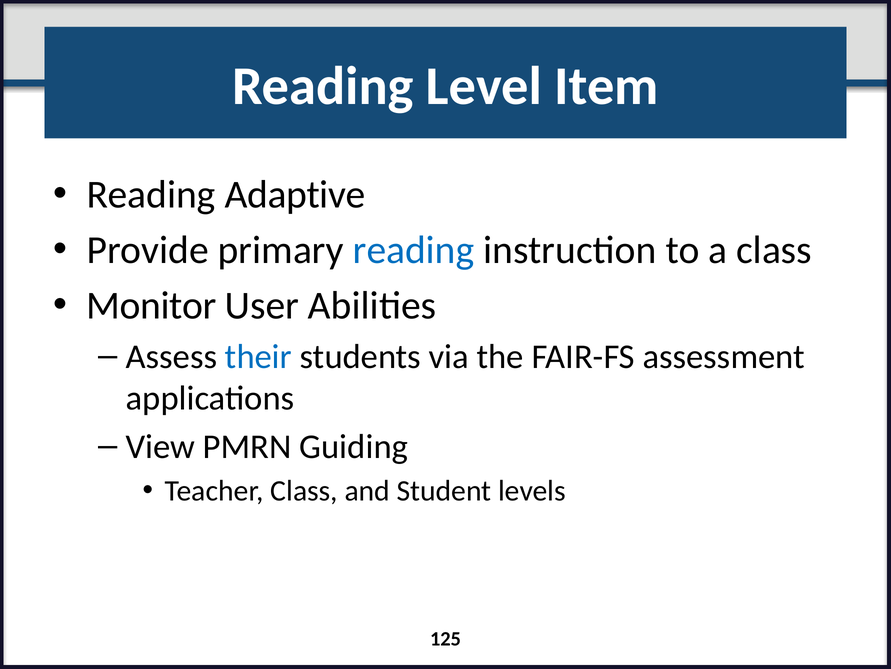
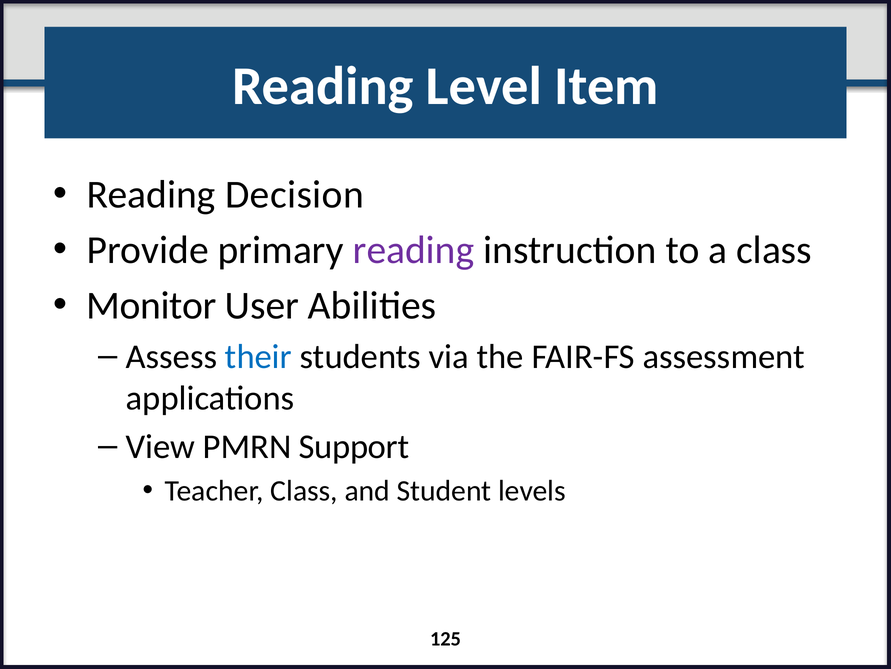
Adaptive: Adaptive -> Decision
reading at (414, 250) colour: blue -> purple
Guiding: Guiding -> Support
